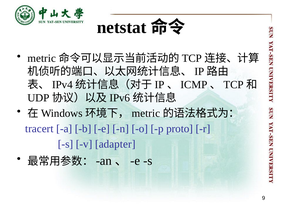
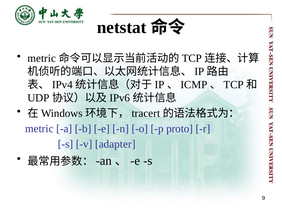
metric at (146, 113): metric -> tracert
tracert at (39, 128): tracert -> metric
